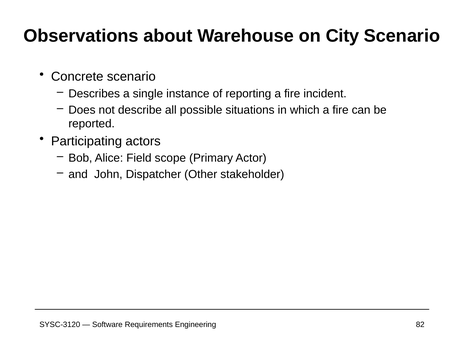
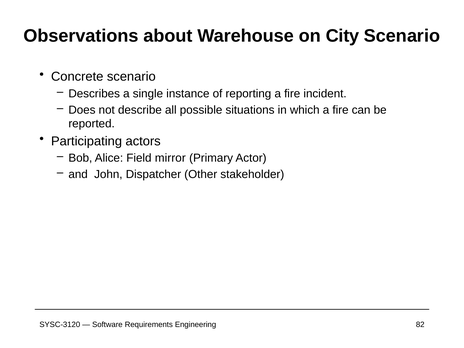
scope: scope -> mirror
